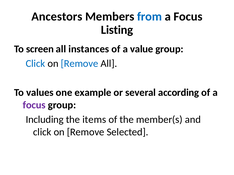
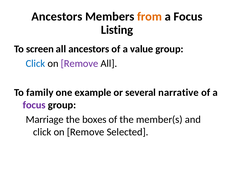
from colour: blue -> orange
all instances: instances -> ancestors
Remove at (80, 64) colour: blue -> purple
values: values -> family
according: according -> narrative
Including: Including -> Marriage
items: items -> boxes
